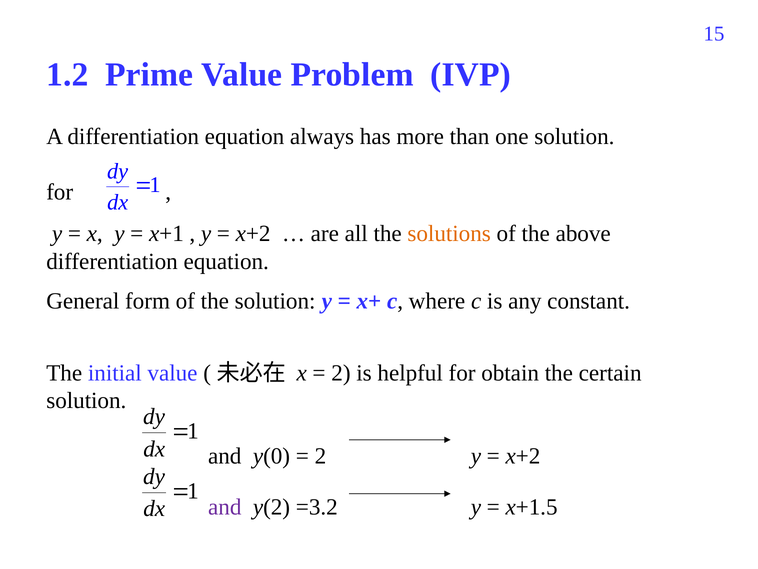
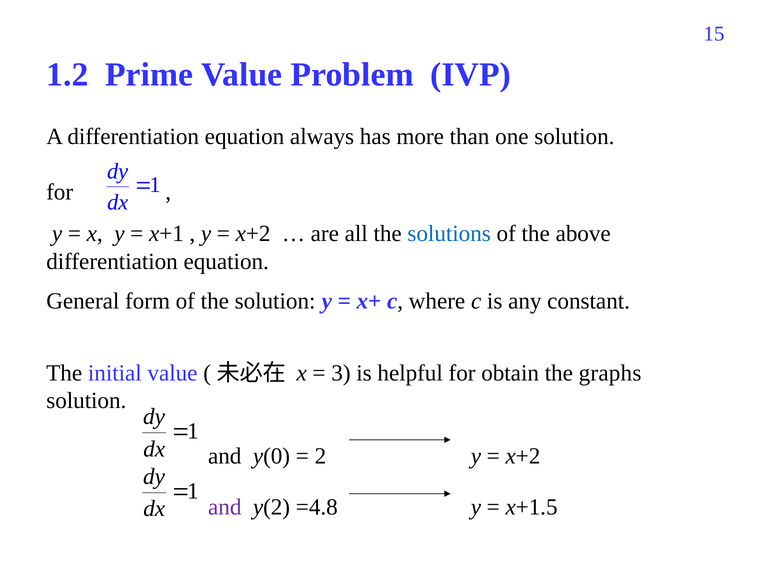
solutions colour: orange -> blue
2 at (341, 373): 2 -> 3
certain: certain -> graphs
=3.2: =3.2 -> =4.8
